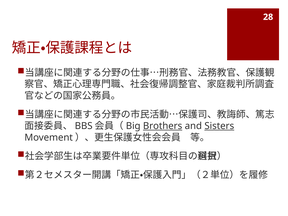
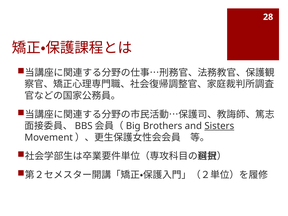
Brothers underline: present -> none
